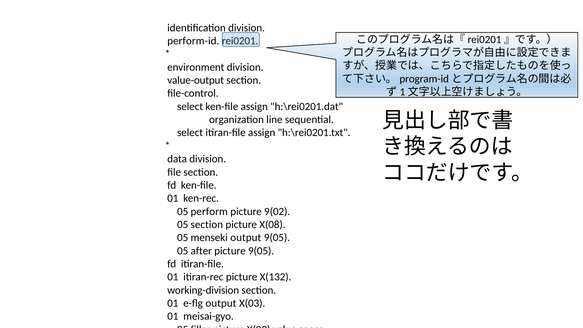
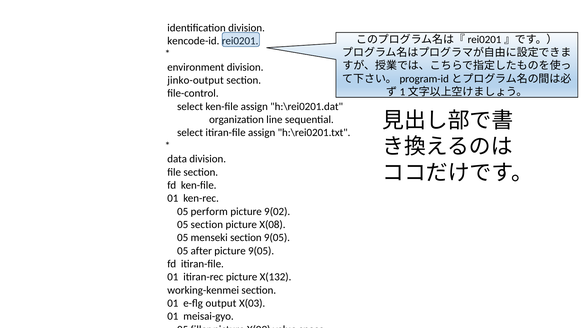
perform-id: perform-id -> kencode-id
value-output: value-output -> jinko-output
menseki output: output -> section
working-division: working-division -> working-kenmei
